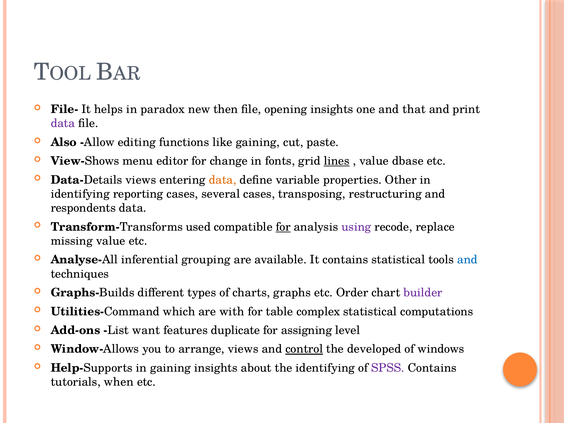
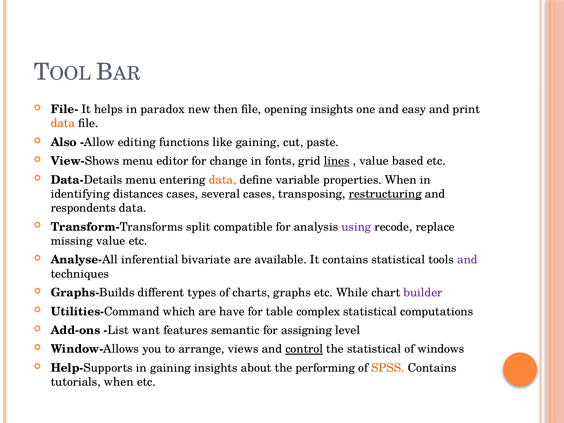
that: that -> easy
data at (63, 123) colour: purple -> orange
dbase: dbase -> based
Data-Details views: views -> menu
properties Other: Other -> When
reporting: reporting -> distances
restructuring underline: none -> present
used: used -> split
for at (283, 227) underline: present -> none
grouping: grouping -> bivariate
and at (467, 260) colour: blue -> purple
Order: Order -> While
with: with -> have
duplicate: duplicate -> semantic
the developed: developed -> statistical
the identifying: identifying -> performing
SPSS colour: purple -> orange
